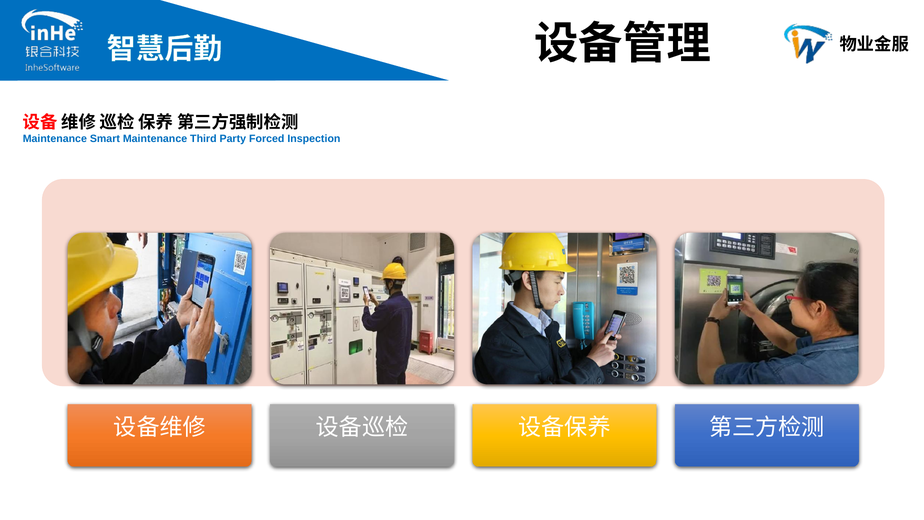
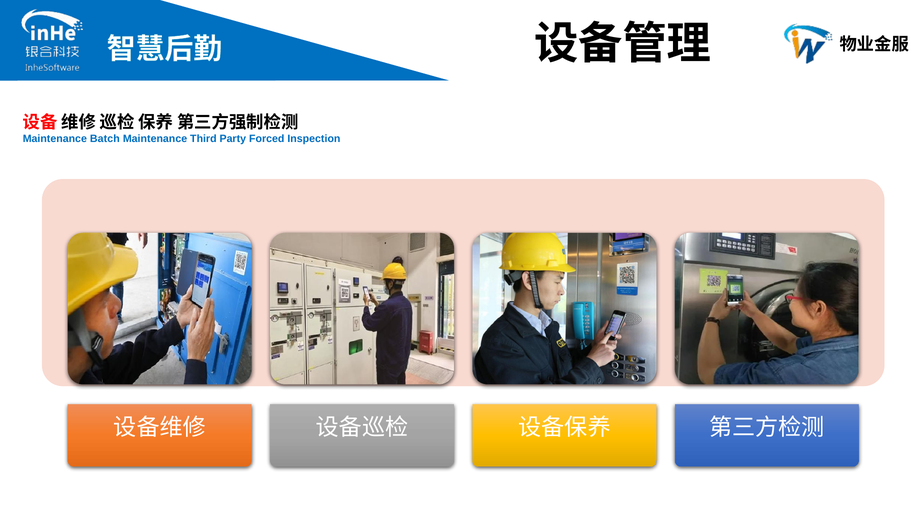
Smart: Smart -> Batch
